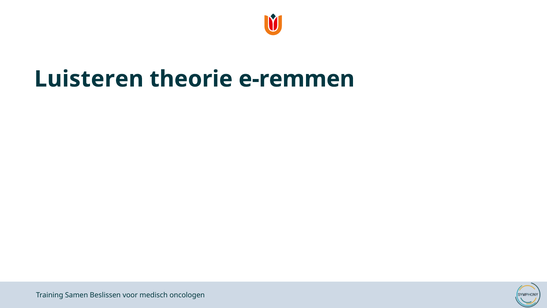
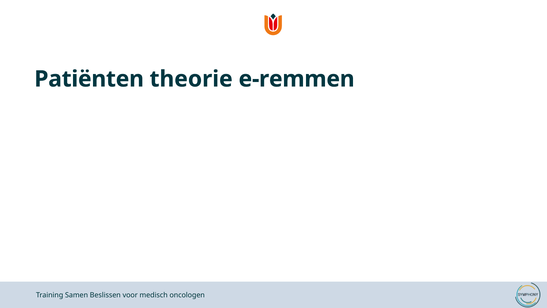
Luisteren: Luisteren -> Patiënten
